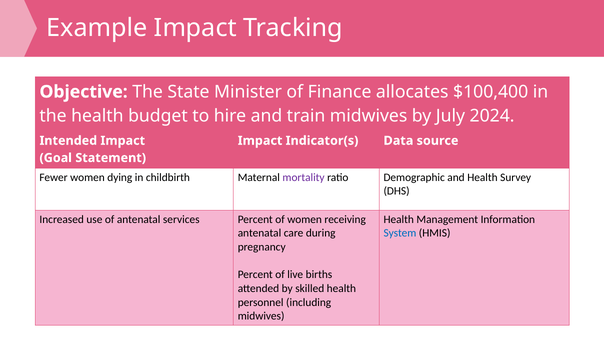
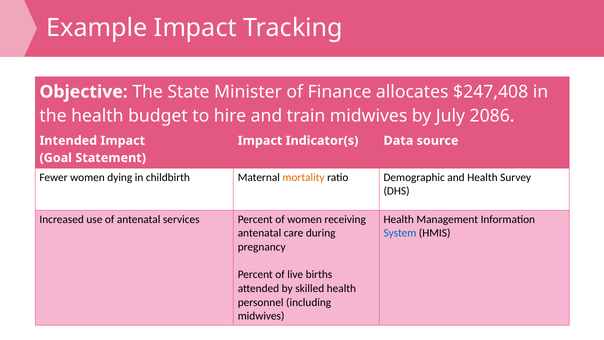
$100,400: $100,400 -> $247,408
2024: 2024 -> 2086
mortality colour: purple -> orange
